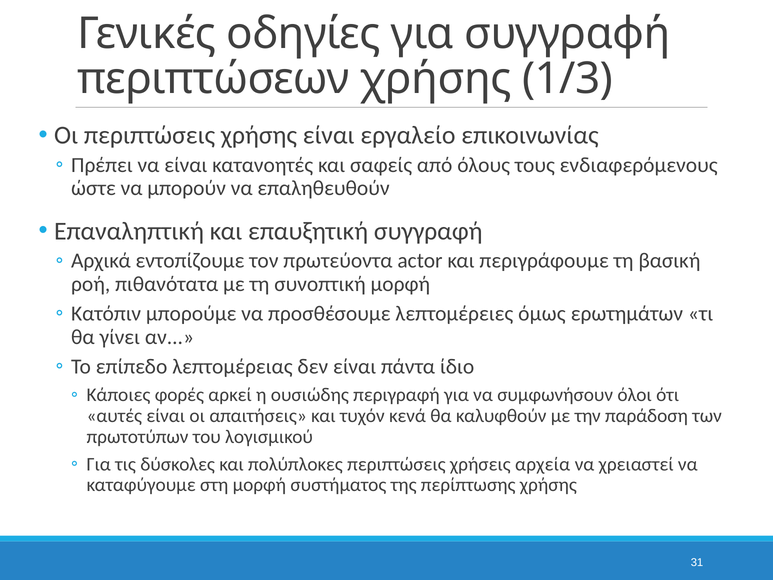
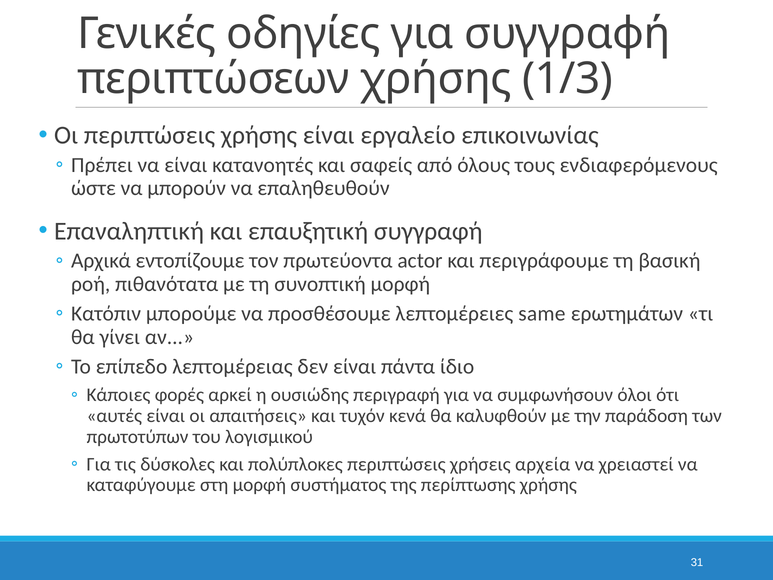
όμως: όμως -> same
